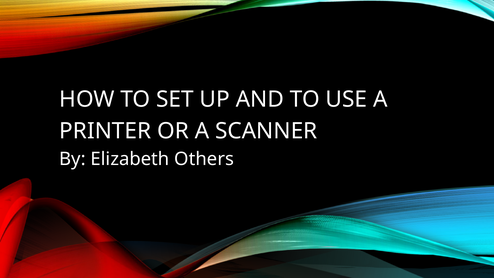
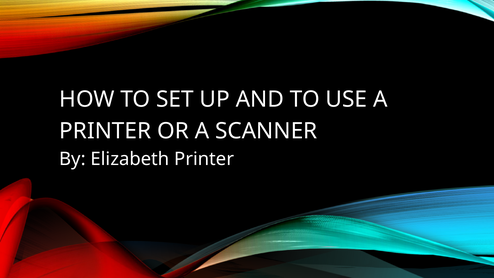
Elizabeth Others: Others -> Printer
